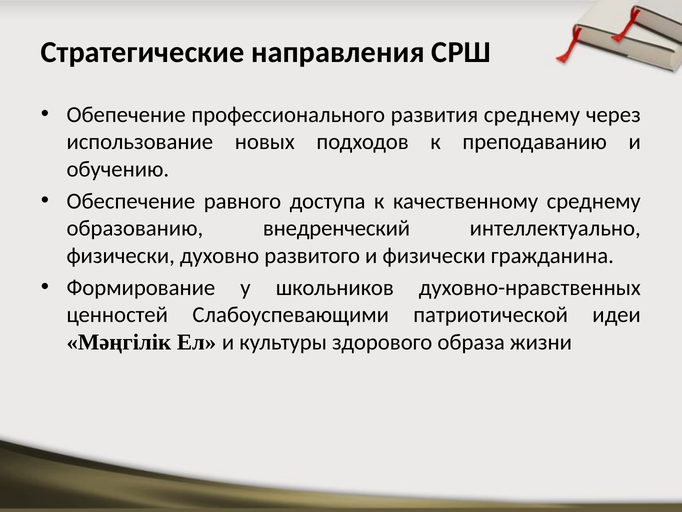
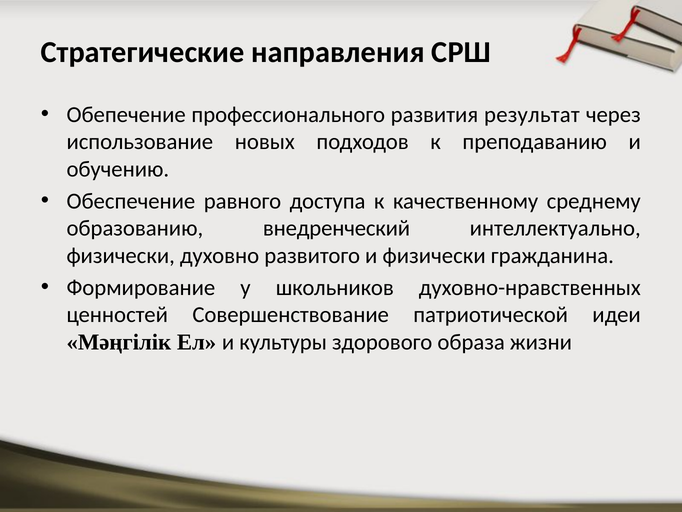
развития среднему: среднему -> результат
Слабоуспевающими: Слабоуспевающими -> Совершенствование
